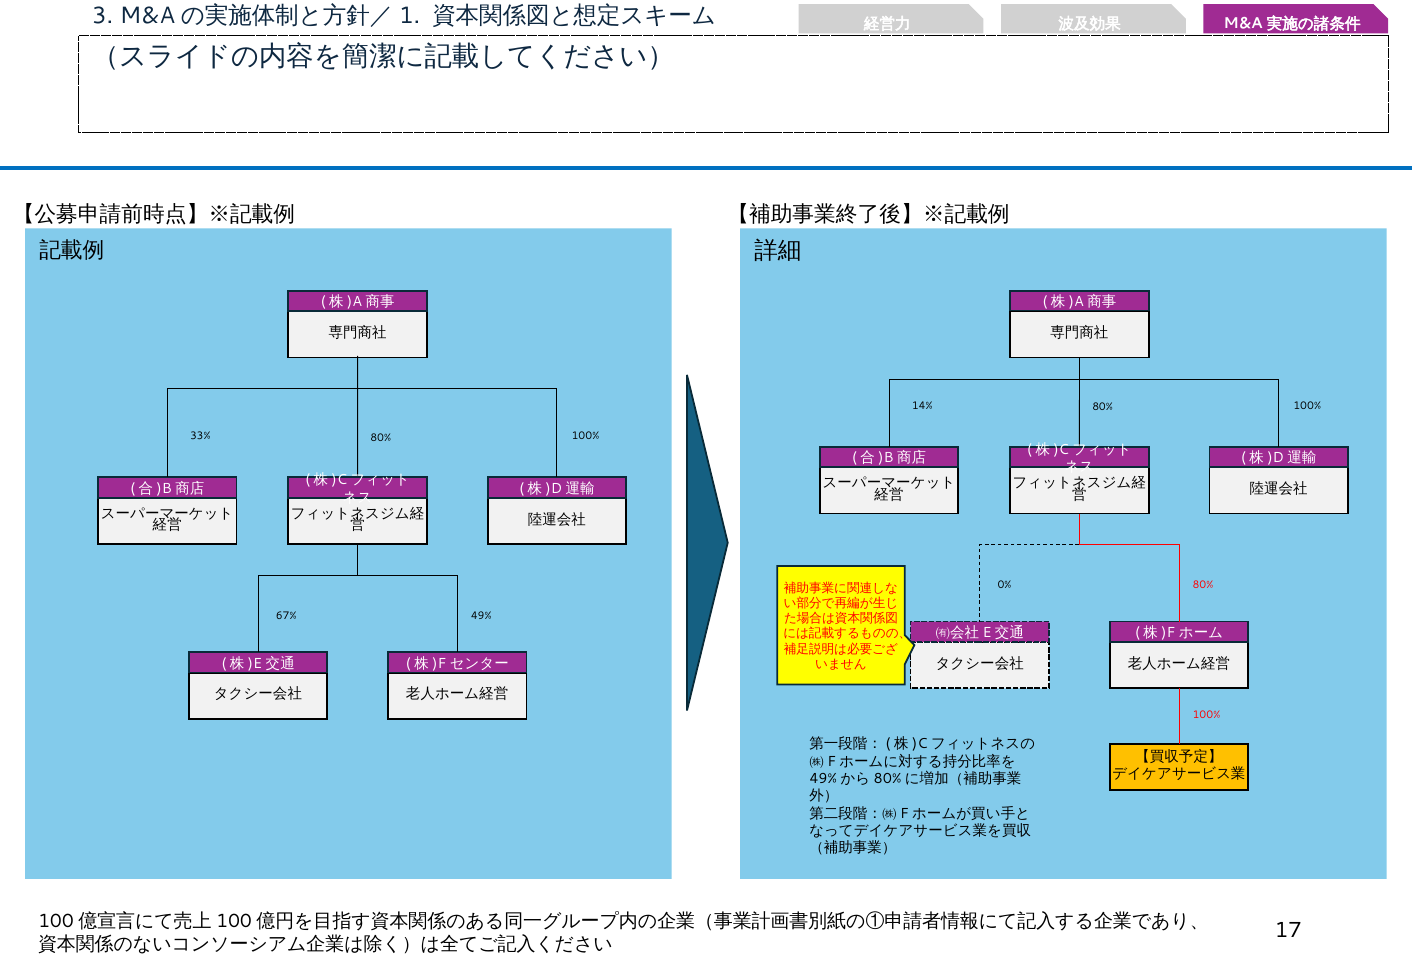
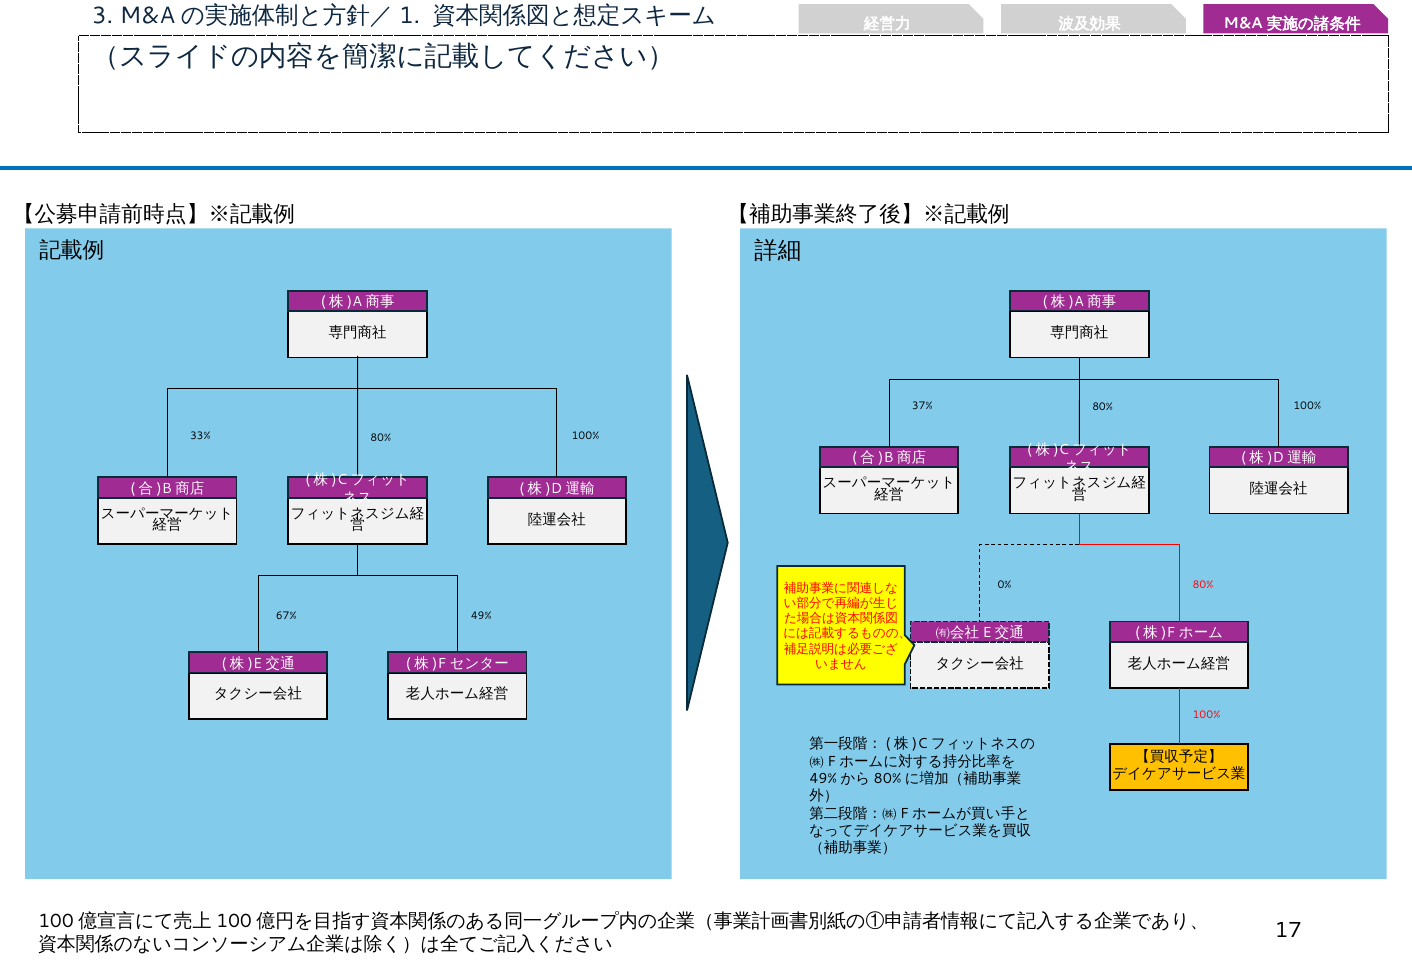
14%: 14% -> 37%
